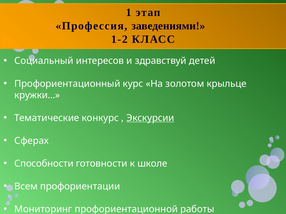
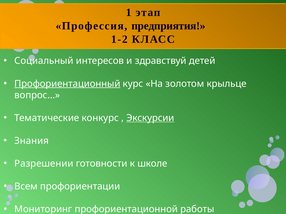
заведениями: заведениями -> предприятия
Профориентационный underline: none -> present
кружки…: кружки… -> вопрос…
Сферах: Сферах -> Знания
Способности: Способности -> Разрешении
